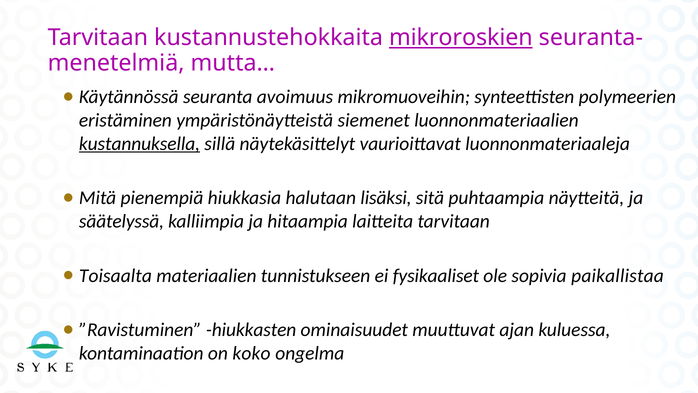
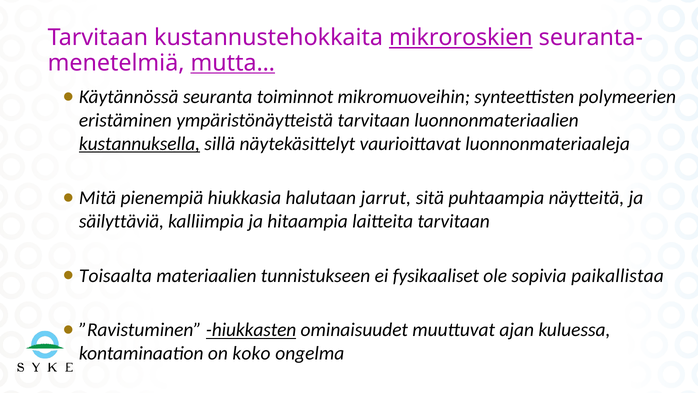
mutta… underline: none -> present
avoimuus: avoimuus -> toiminnot
ympäristönäytteistä siemenet: siemenet -> tarvitaan
lisäksi: lisäksi -> jarrut
säätelyssä: säätelyssä -> säilyttäviä
hiukkasten underline: none -> present
